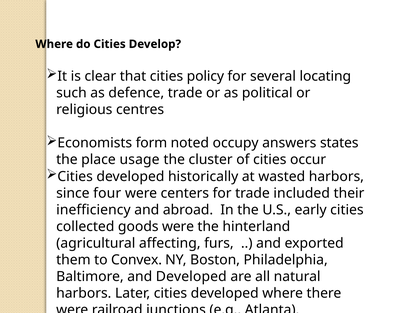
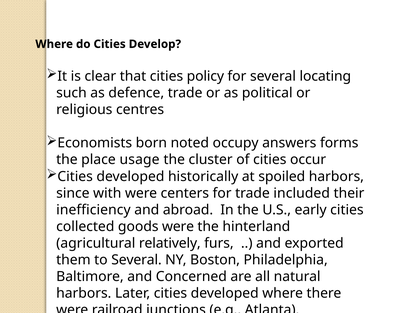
form: form -> born
states: states -> forms
wasted: wasted -> spoiled
four: four -> with
affecting: affecting -> relatively
to Convex: Convex -> Several
and Developed: Developed -> Concerned
